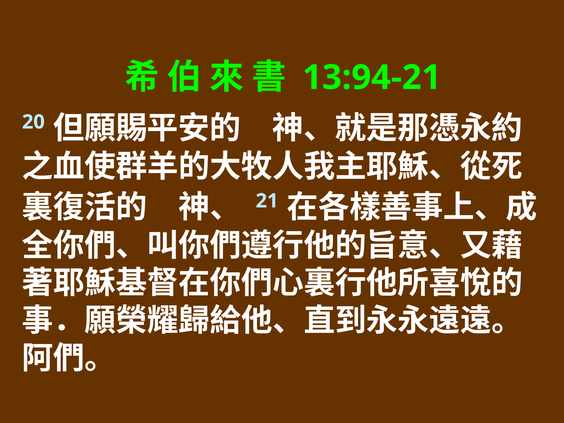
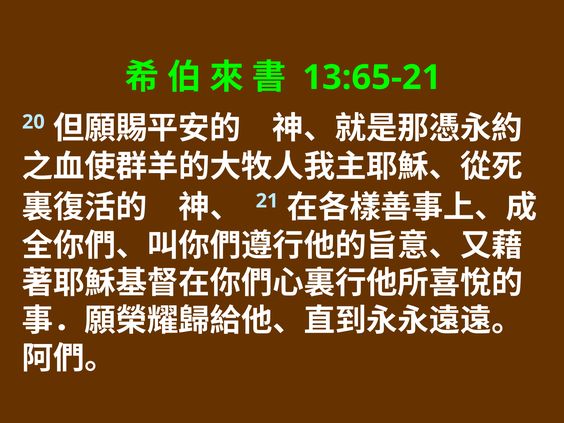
13:94-21: 13:94-21 -> 13:65-21
